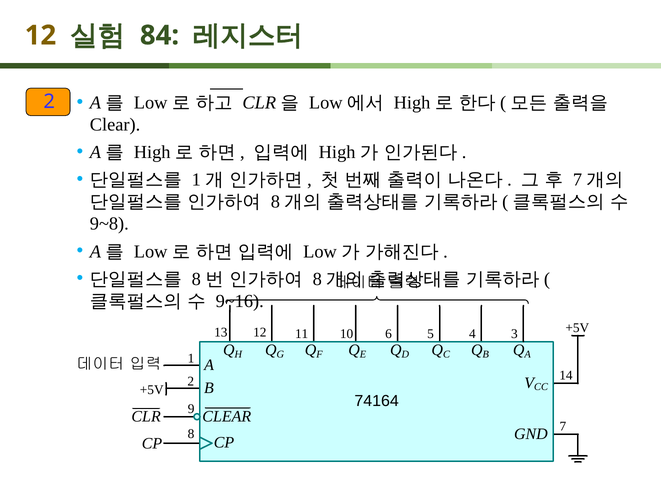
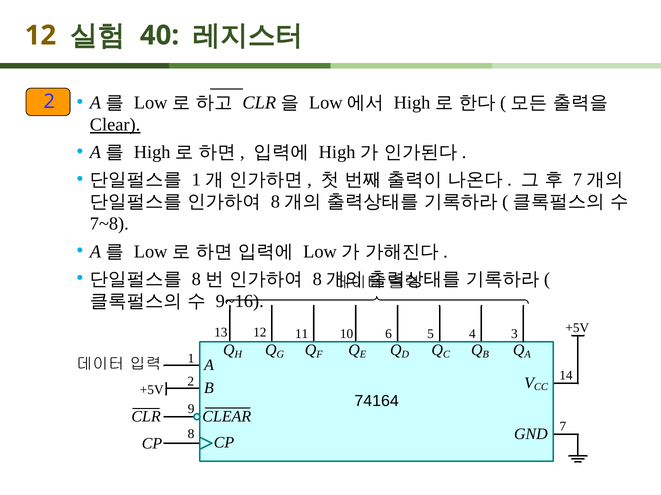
84: 84 -> 40
Clear at (115, 125) underline: none -> present
9~8: 9~8 -> 7~8
